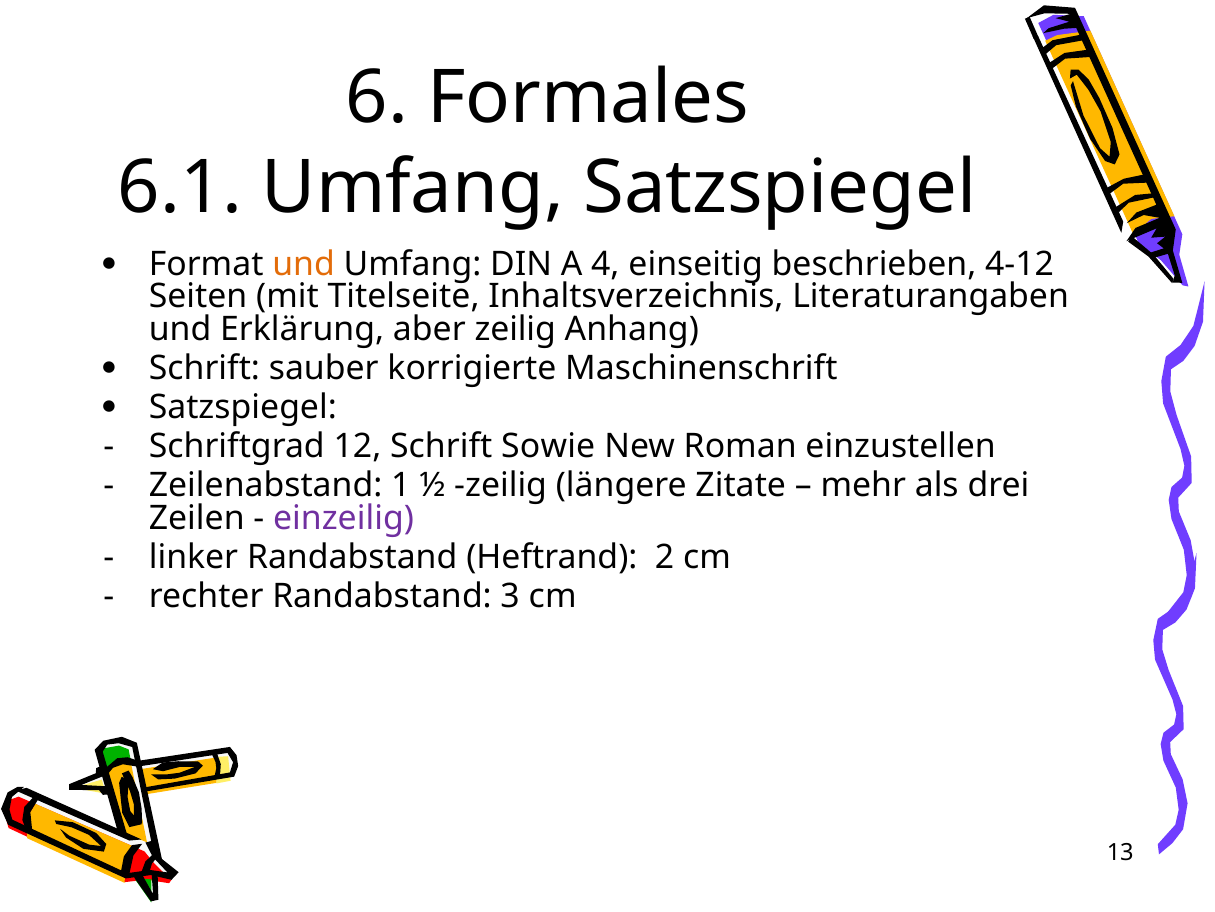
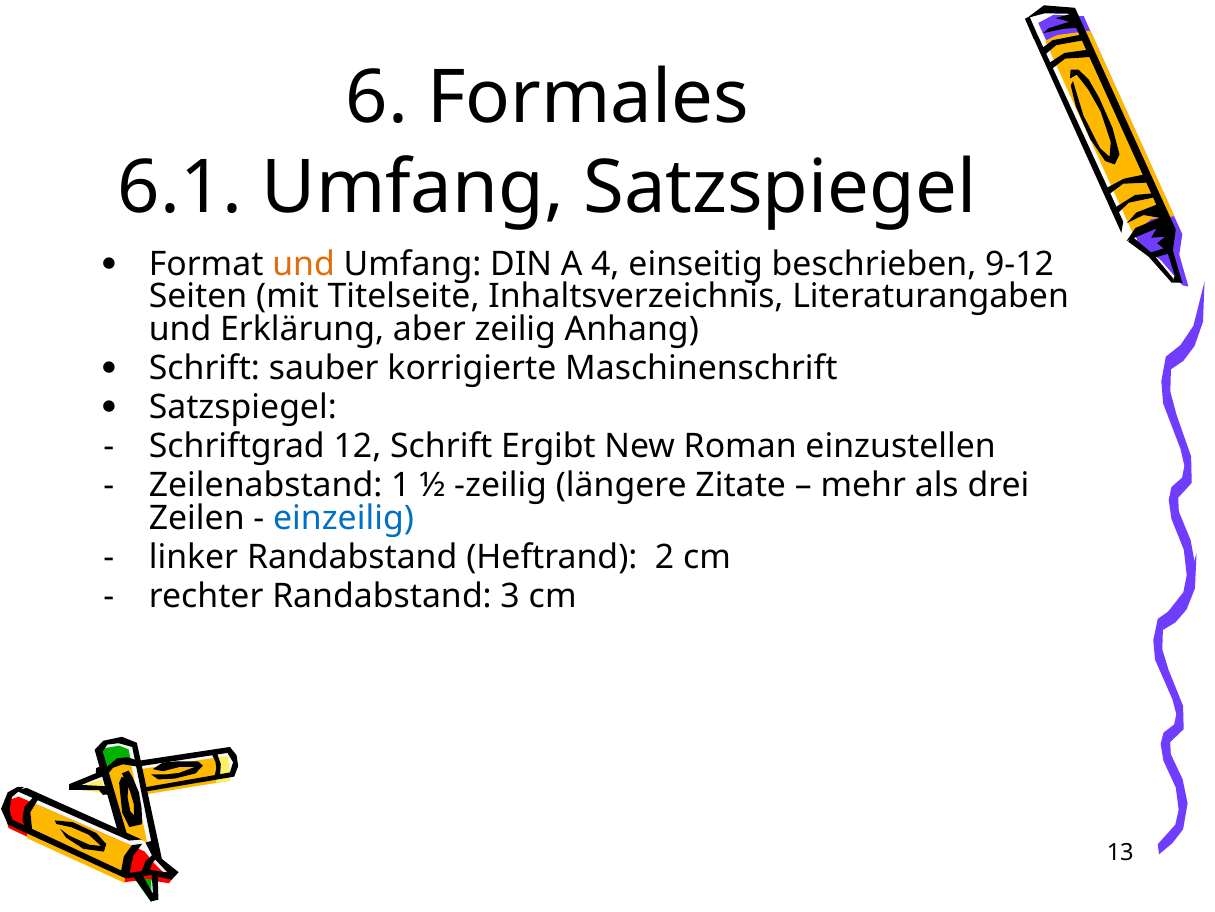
4-12: 4-12 -> 9-12
Sowie: Sowie -> Ergibt
einzeilig colour: purple -> blue
